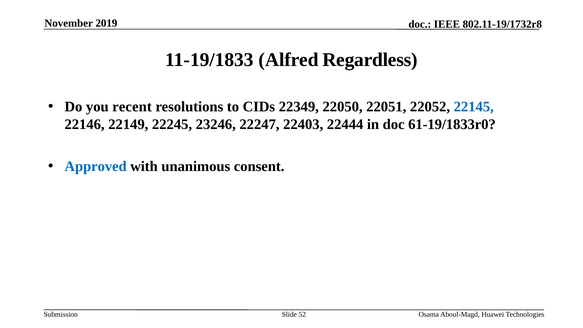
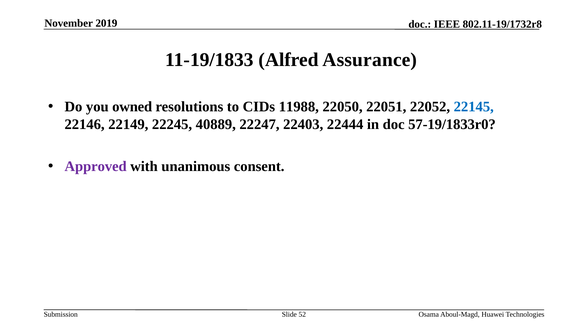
Regardless: Regardless -> Assurance
recent: recent -> owned
22349: 22349 -> 11988
23246: 23246 -> 40889
61-19/1833r0: 61-19/1833r0 -> 57-19/1833r0
Approved colour: blue -> purple
